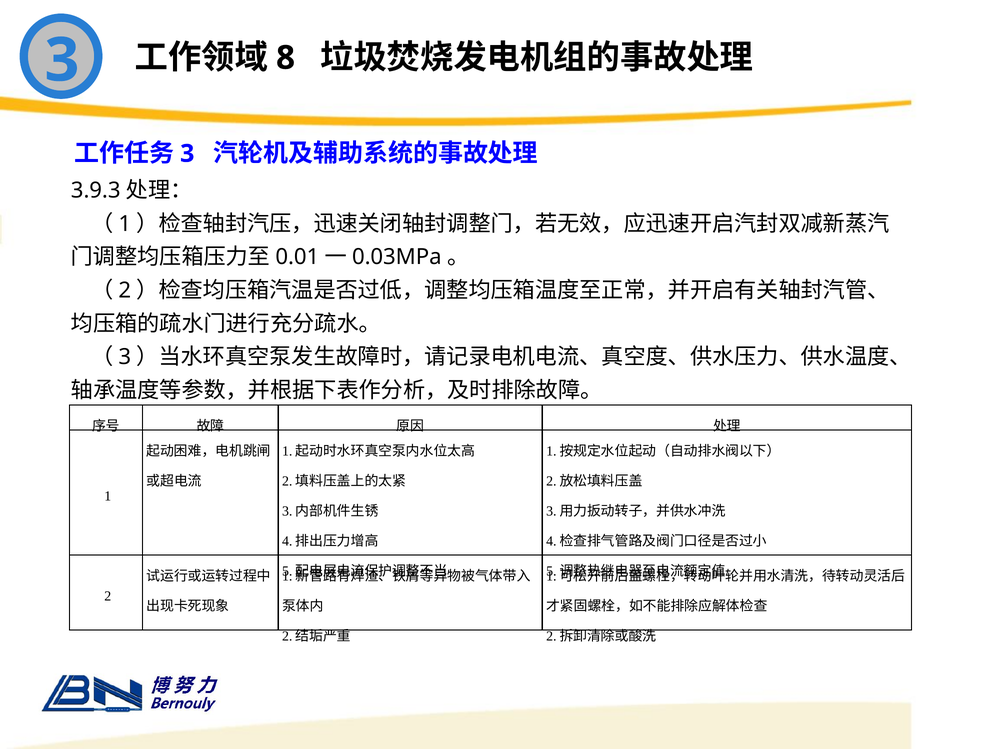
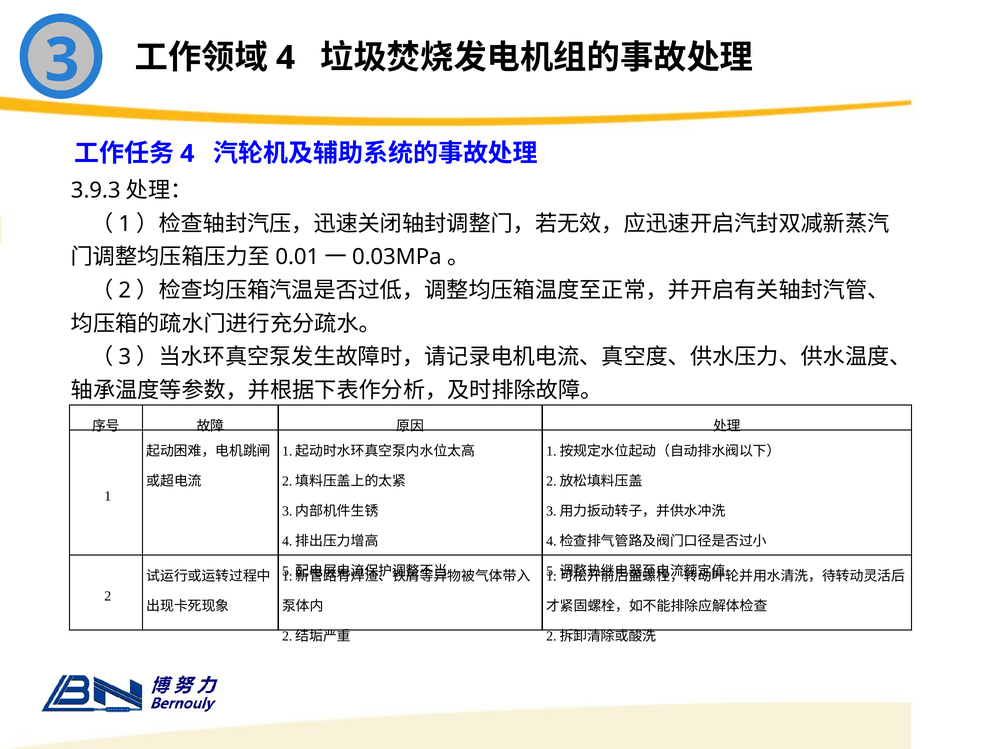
8 at (286, 58): 8 -> 4
3 at (187, 154): 3 -> 4
